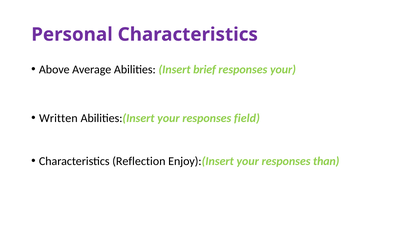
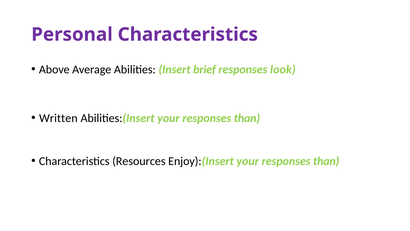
responses your: your -> look
Abilities:(Insert your responses field: field -> than
Reflection: Reflection -> Resources
